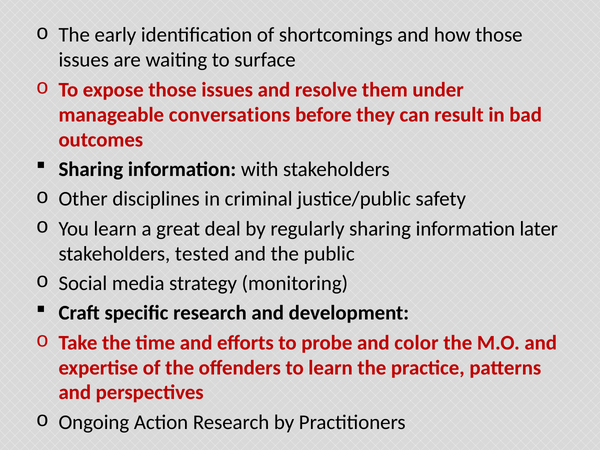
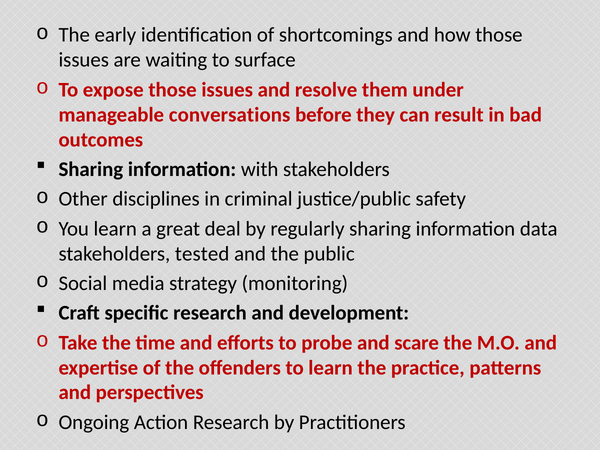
later: later -> data
color: color -> scare
